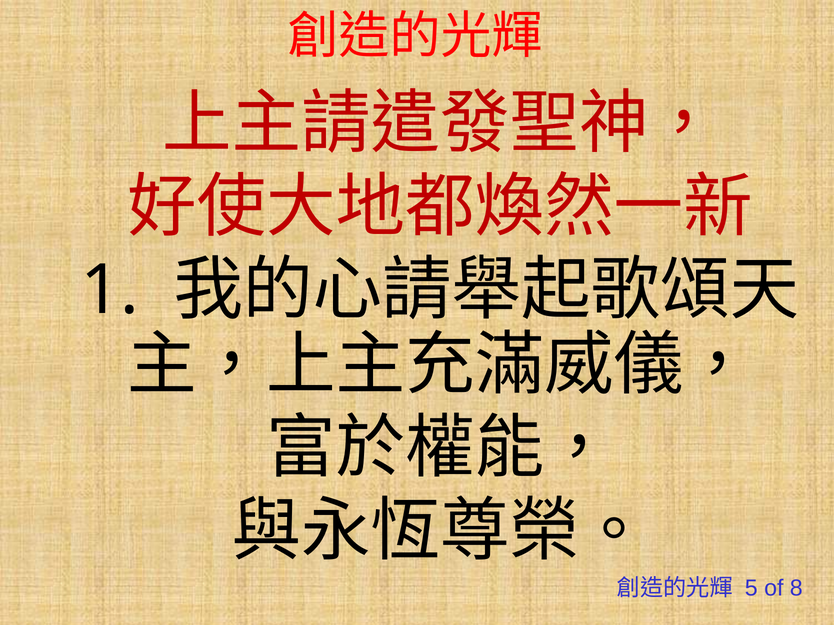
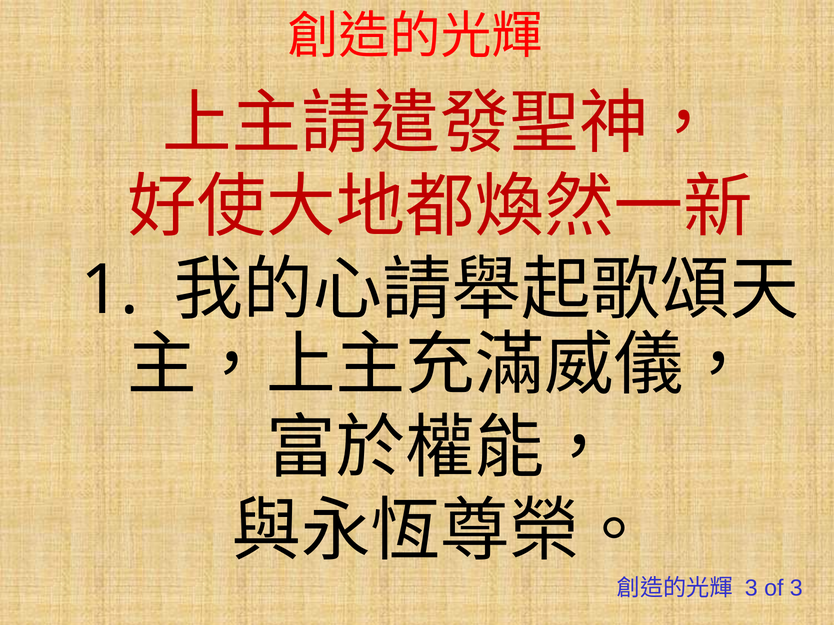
5 at (751, 589): 5 -> 3
of 8: 8 -> 3
